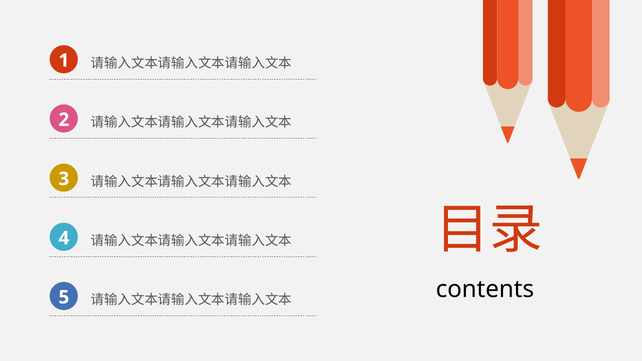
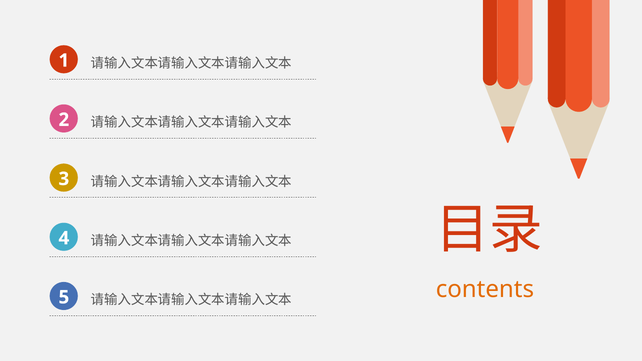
contents colour: black -> orange
